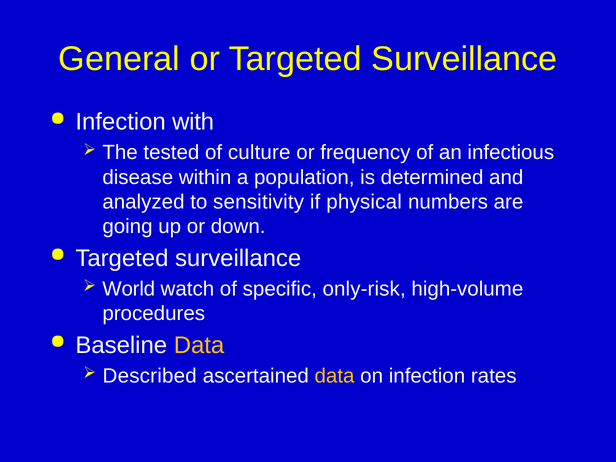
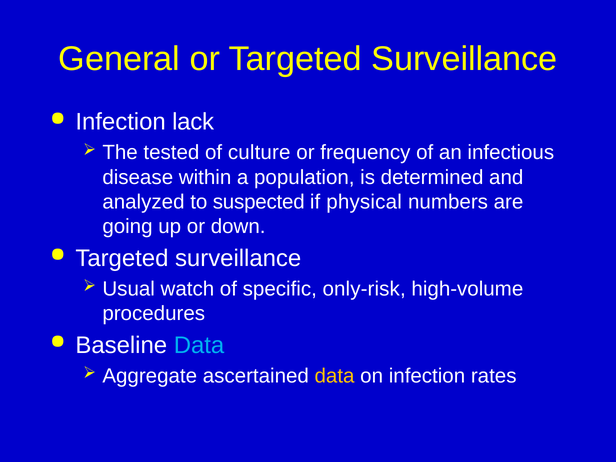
with: with -> lack
sensitivity: sensitivity -> suspected
World: World -> Usual
Data at (199, 345) colour: yellow -> light blue
Described: Described -> Aggregate
